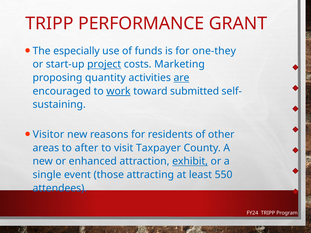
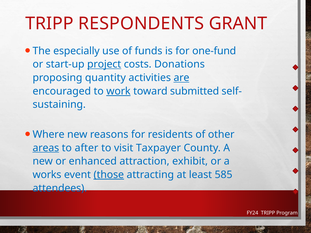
PERFORMANCE: PERFORMANCE -> RESPONDENTS
one-they: one-they -> one-fund
Marketing: Marketing -> Donations
Visitor: Visitor -> Where
areas underline: none -> present
exhibit underline: present -> none
single: single -> works
those underline: none -> present
550: 550 -> 585
